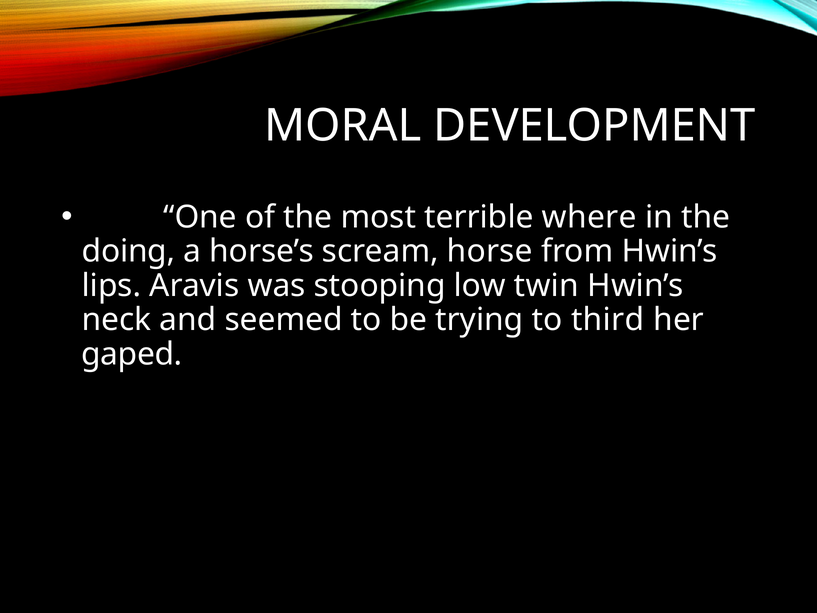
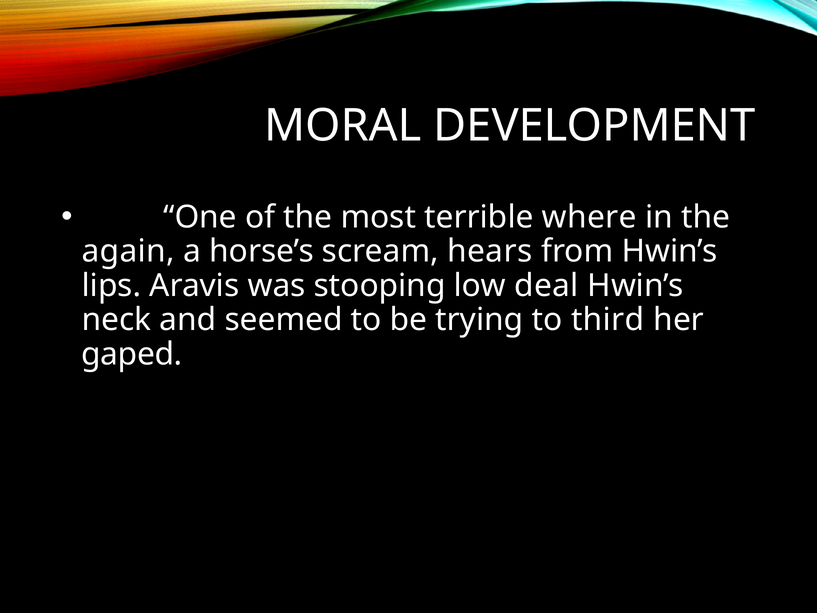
doing: doing -> again
horse: horse -> hears
twin: twin -> deal
